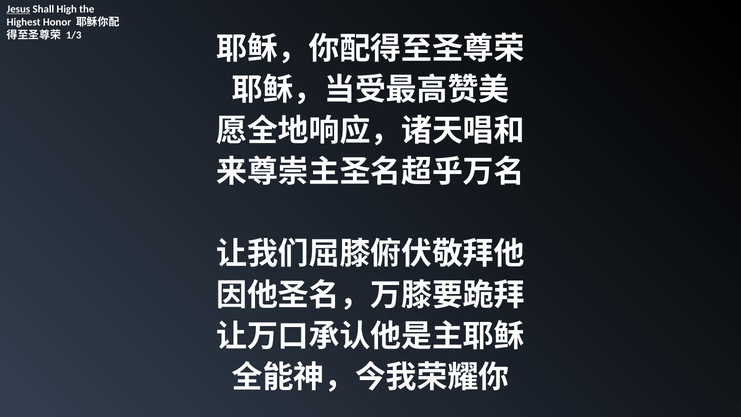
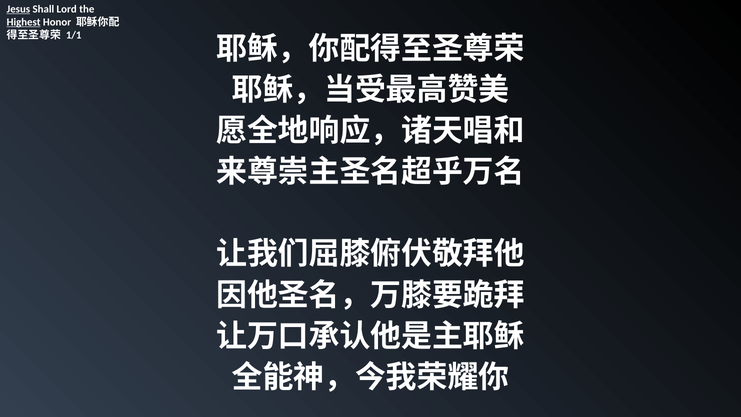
High: High -> Lord
Highest underline: none -> present
1/3: 1/3 -> 1/1
